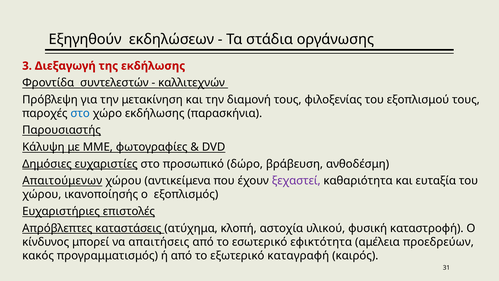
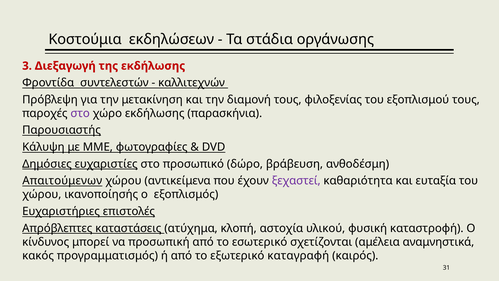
Εξηγηθούν: Εξηγηθούν -> Κοστούμια
στο at (80, 113) colour: blue -> purple
απαιτήσεις: απαιτήσεις -> προσωπική
εφικτότητα: εφικτότητα -> σχετίζονται
προεδρεύων: προεδρεύων -> αναμνηστικά
